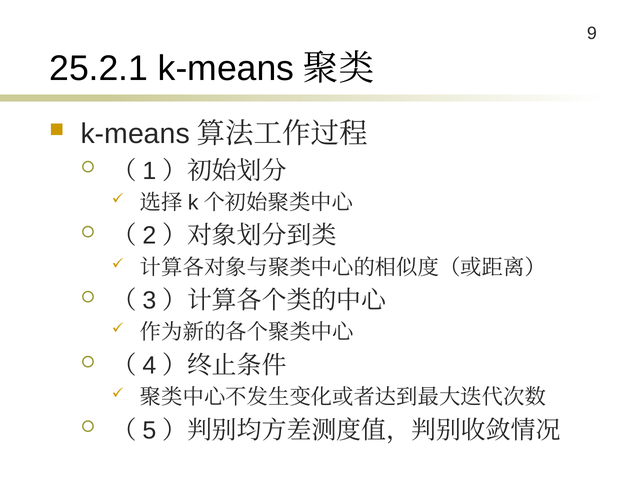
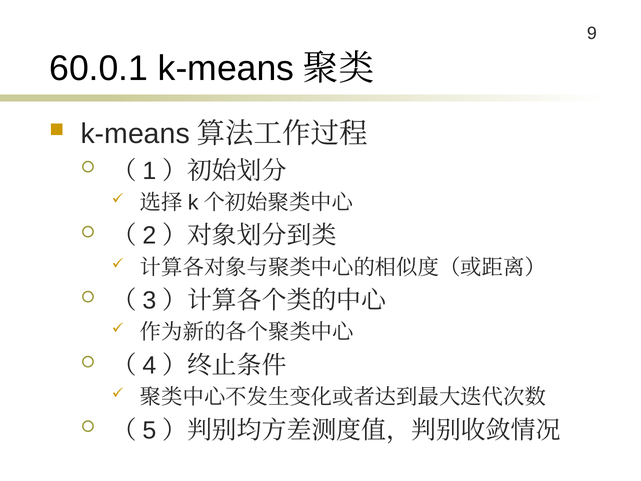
25.2.1: 25.2.1 -> 60.0.1
